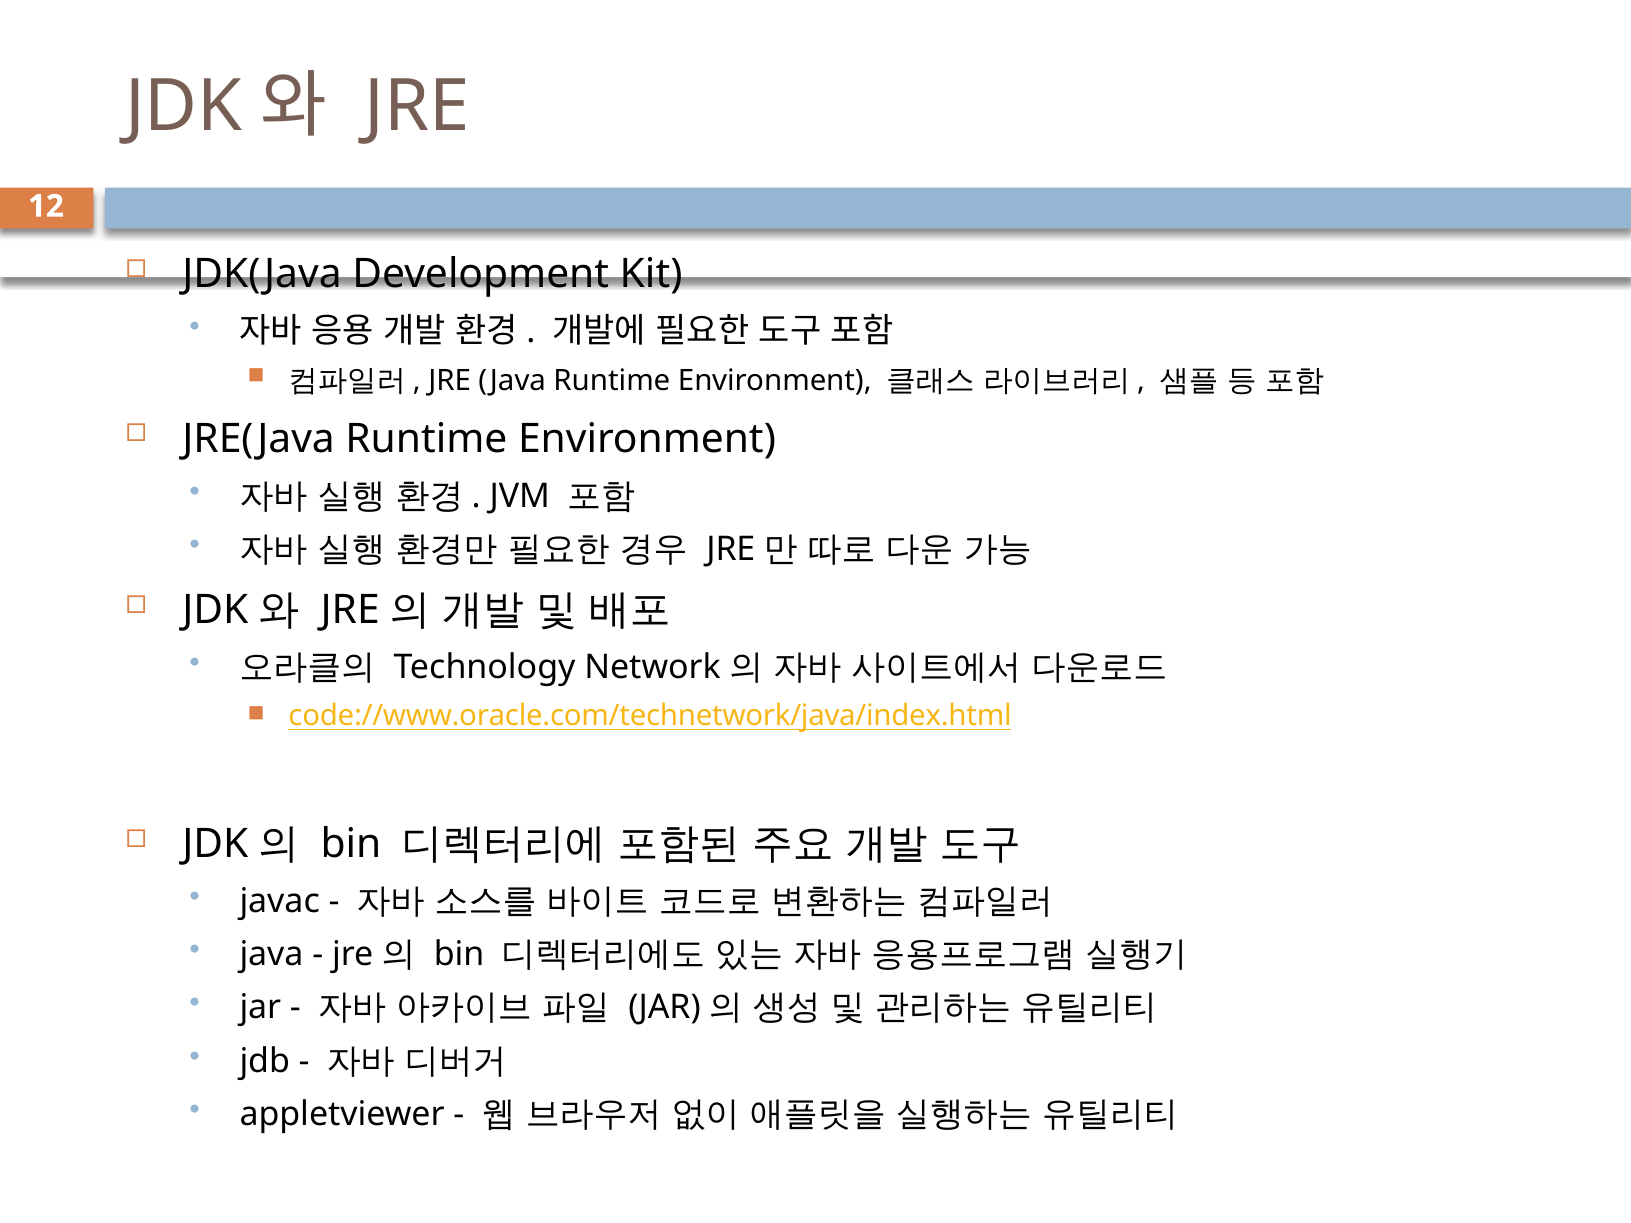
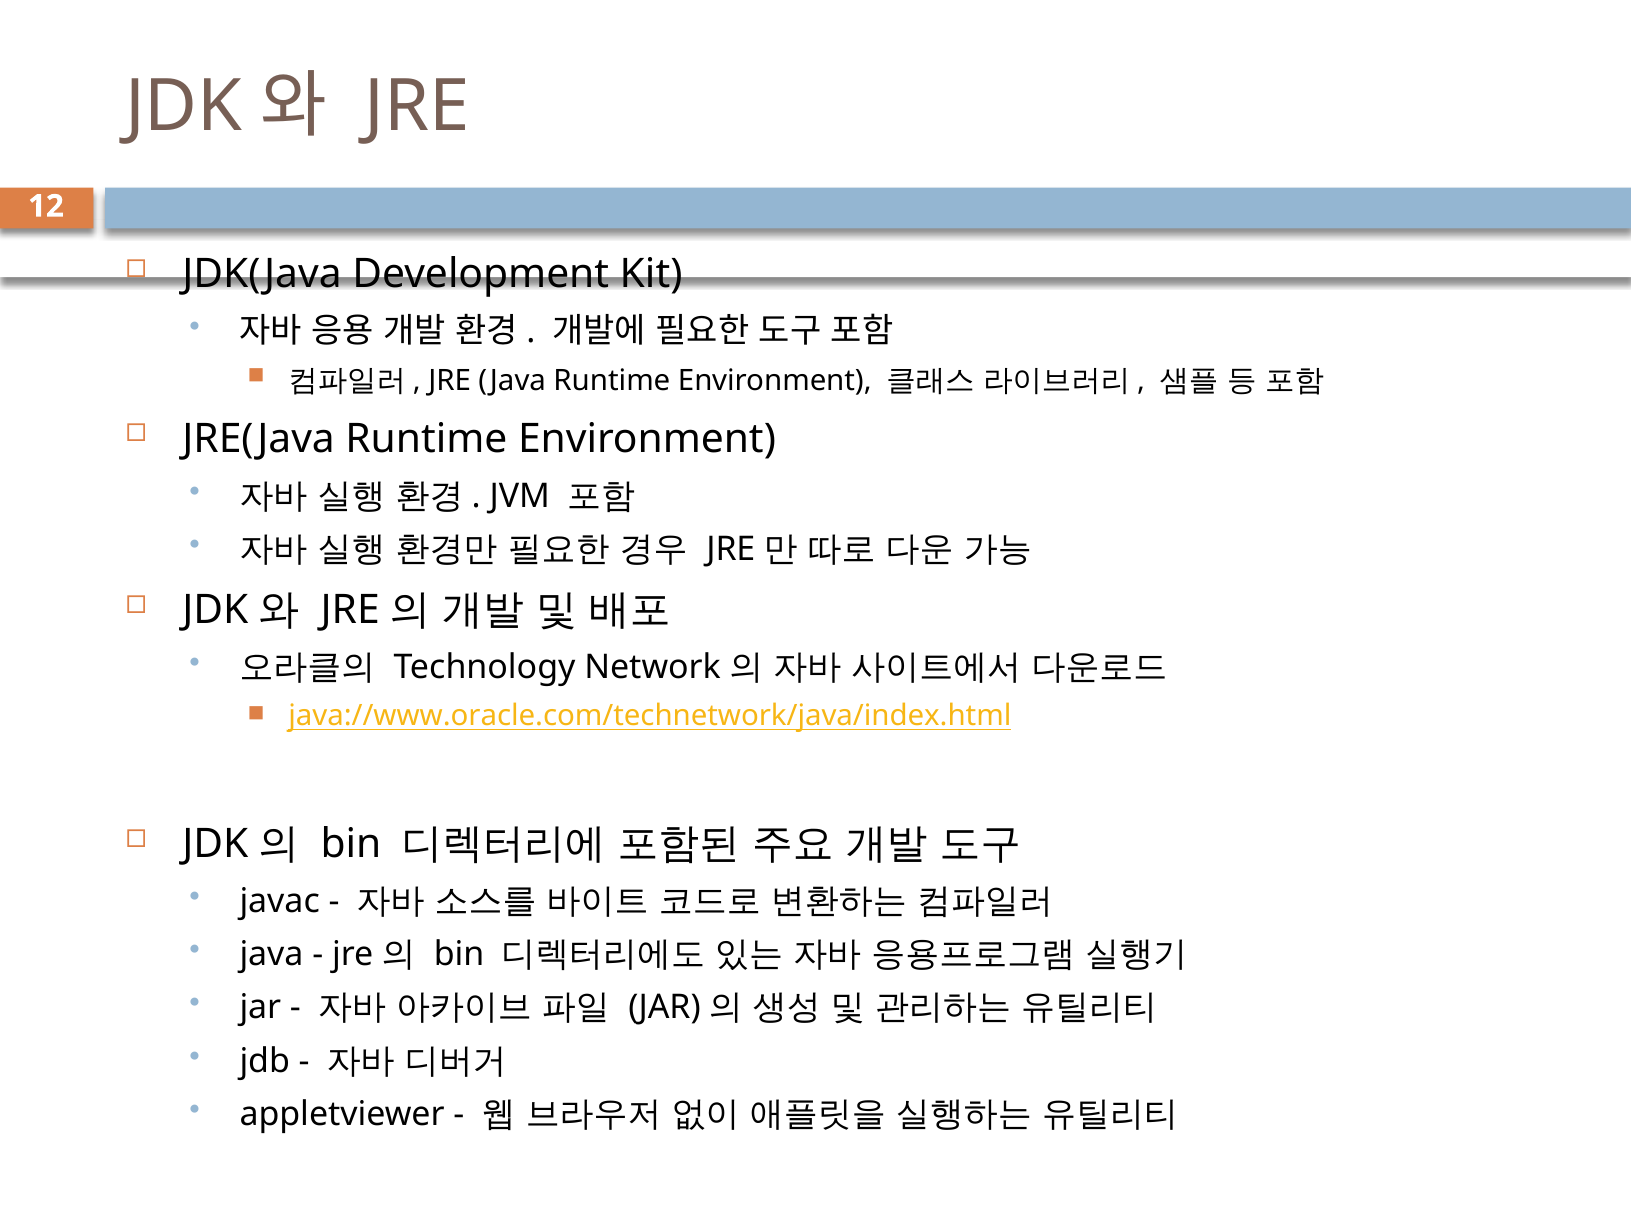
code://www.oracle.com/technetwork/java/index.html: code://www.oracle.com/technetwork/java/index.html -> java://www.oracle.com/technetwork/java/index.html
